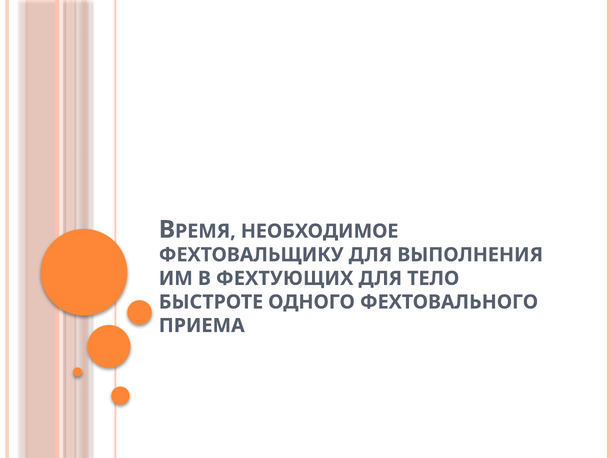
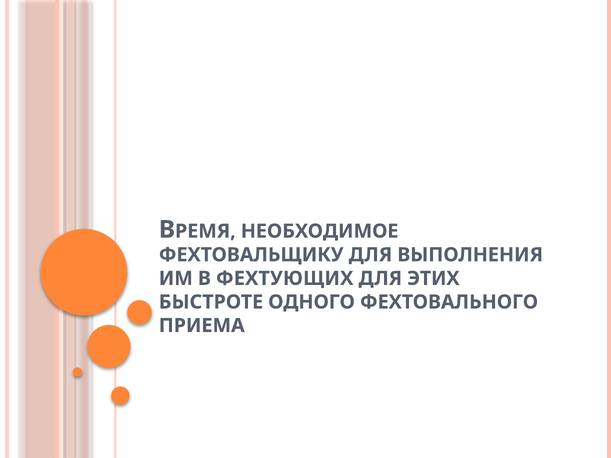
ТЕЛО: ТЕЛО -> ЭТИХ
